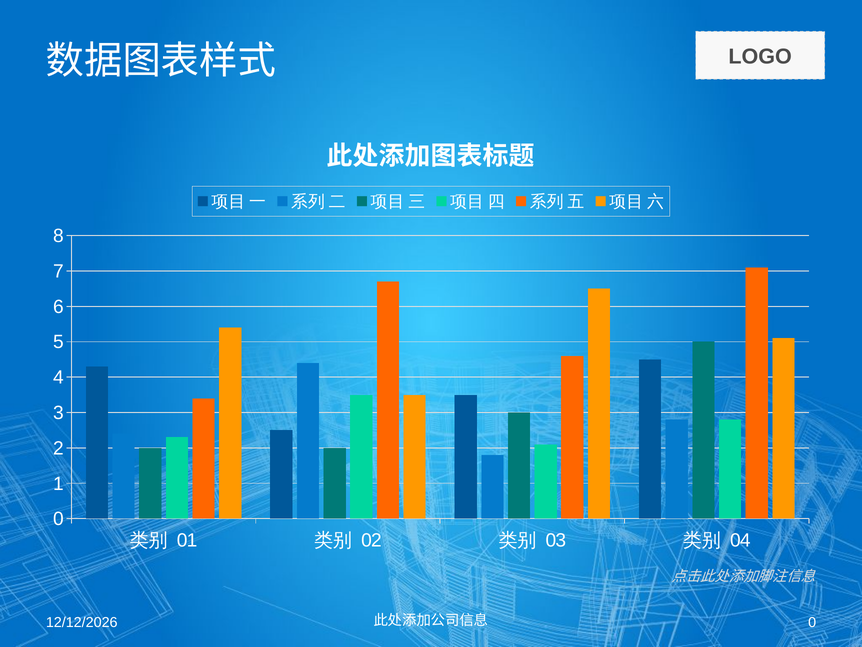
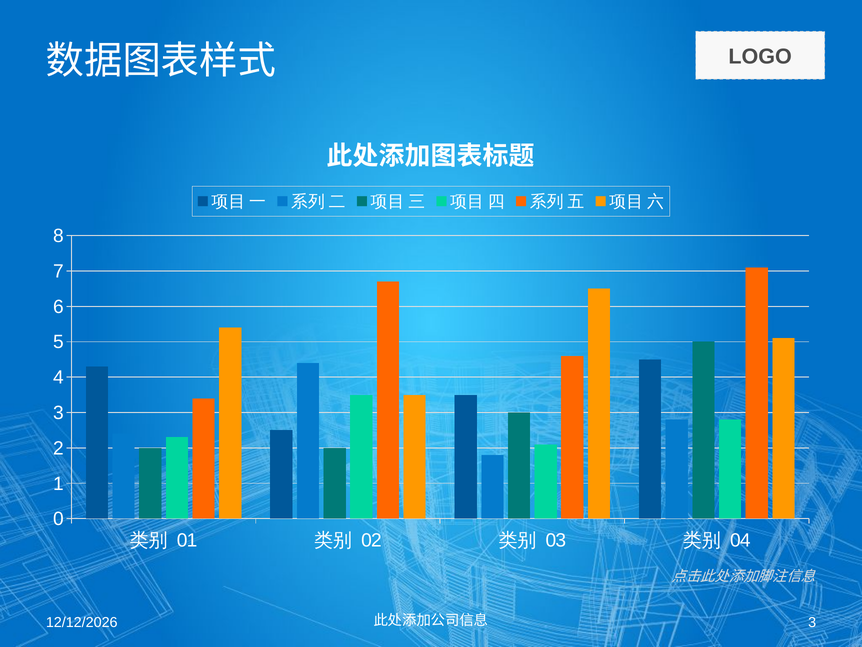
0 at (812, 622): 0 -> 3
